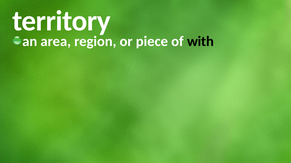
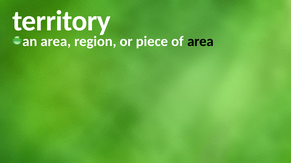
of with: with -> area
